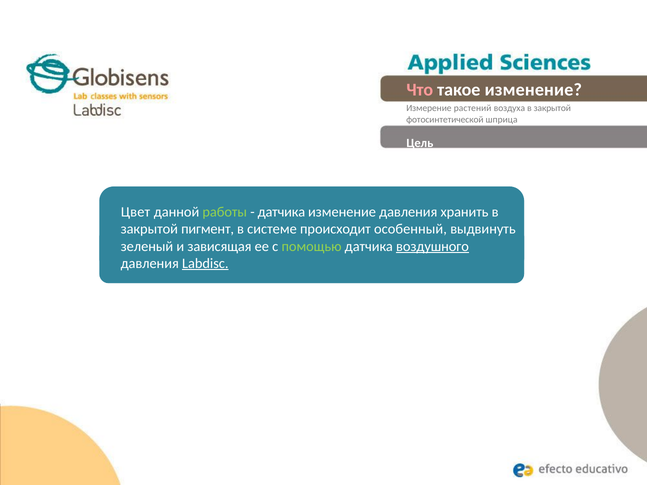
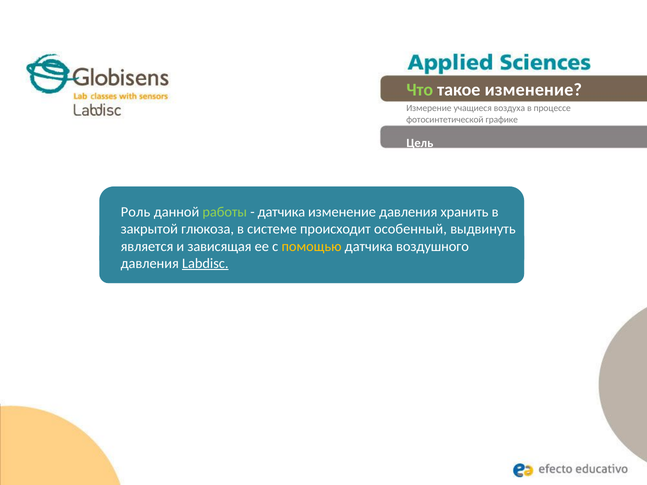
Что colour: pink -> light green
растений: растений -> учащиеся
воздуха в закрытой: закрытой -> процессе
шприца: шприца -> графике
Цвет: Цвет -> Роль
пигмент: пигмент -> глюкоза
зеленый: зеленый -> является
помощью colour: light green -> yellow
воздушного underline: present -> none
